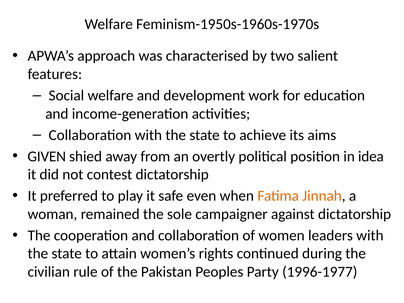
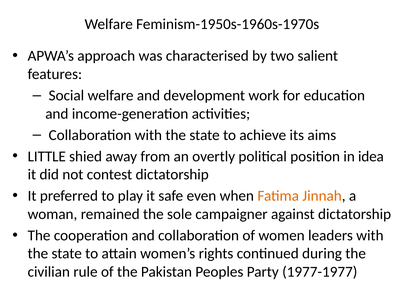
GIVEN: GIVEN -> LITTLE
1996-1977: 1996-1977 -> 1977-1977
